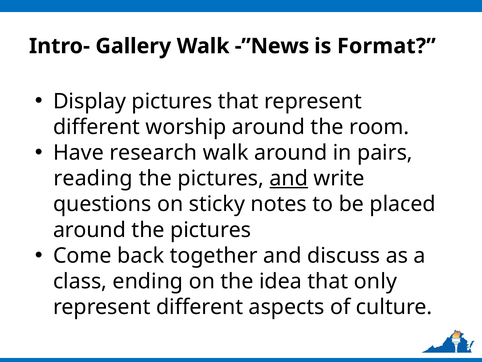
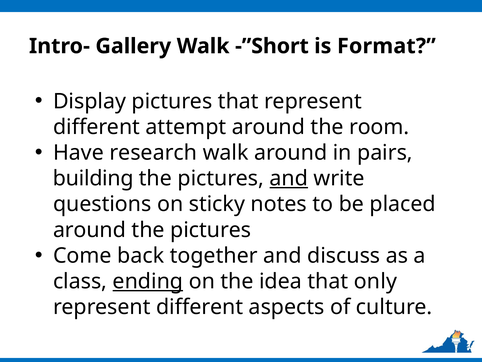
-”News: -”News -> -”Short
worship: worship -> attempt
reading: reading -> building
ending underline: none -> present
